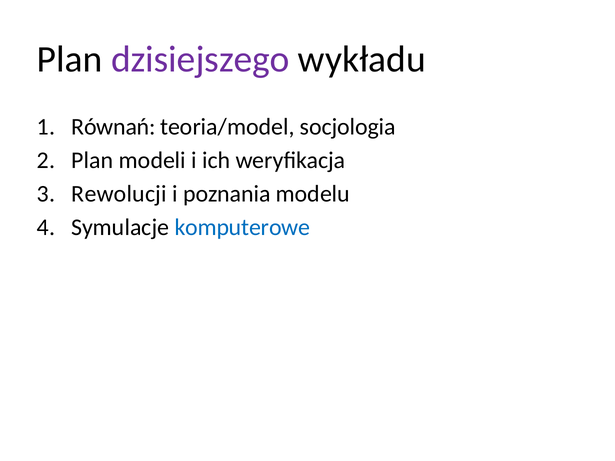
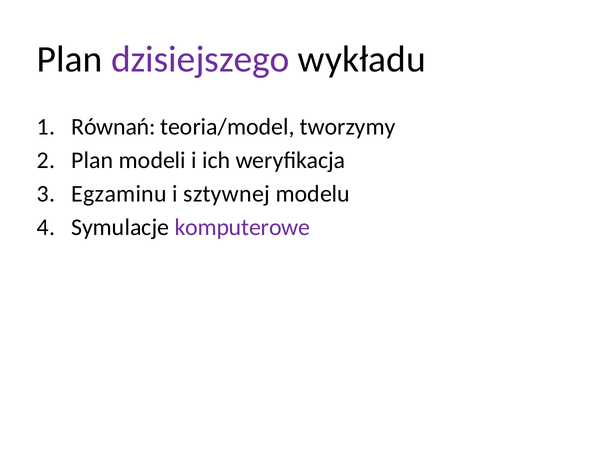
socjologia: socjologia -> tworzymy
Rewolucji: Rewolucji -> Egzaminu
poznania: poznania -> sztywnej
komputerowe colour: blue -> purple
